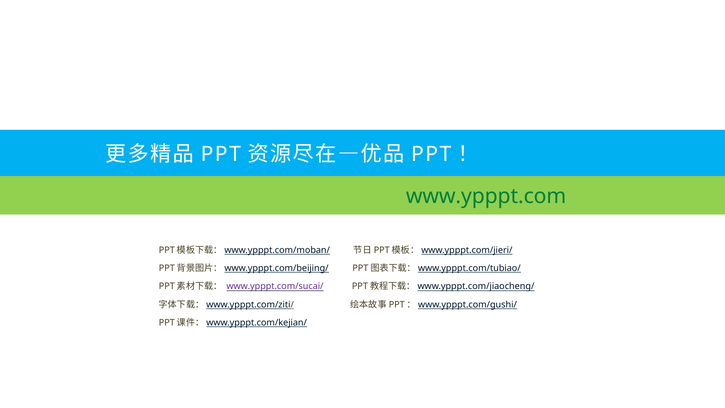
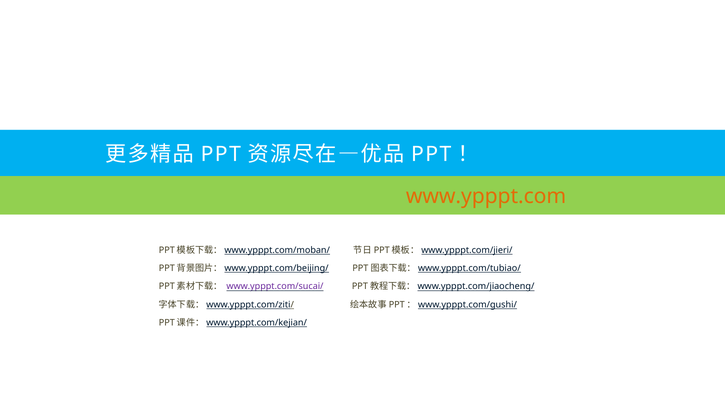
www.ypppt.com colour: green -> orange
